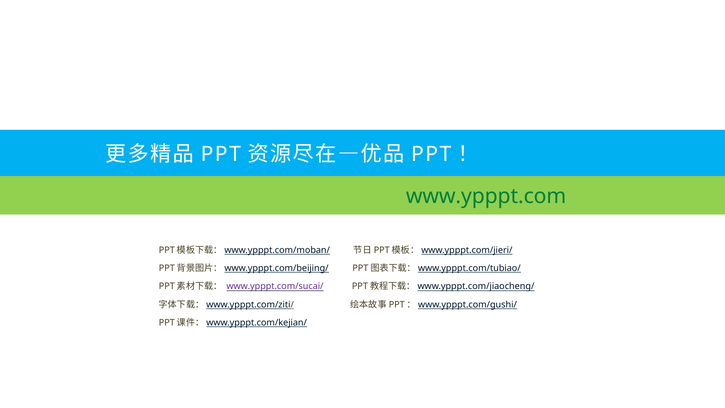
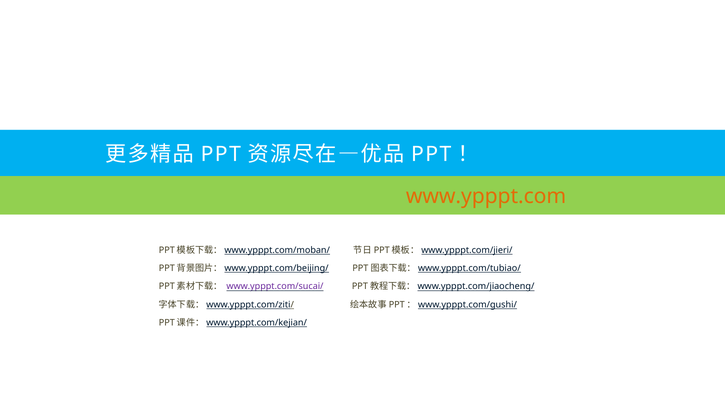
www.ypppt.com colour: green -> orange
